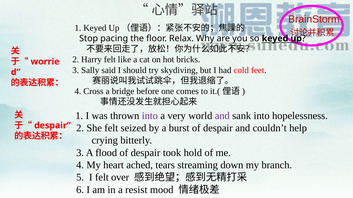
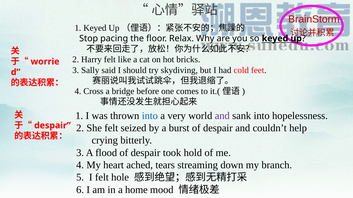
into at (150, 116) colour: purple -> blue
over: over -> hole
resist: resist -> home
